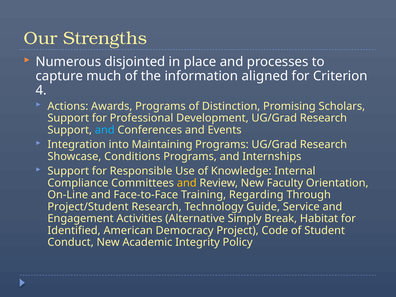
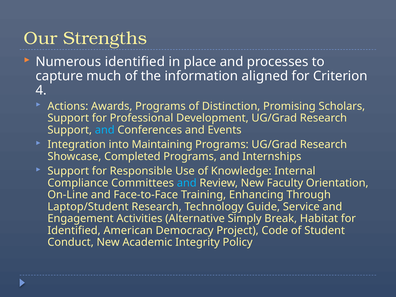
Numerous disjointed: disjointed -> identified
Conditions: Conditions -> Completed
and at (187, 183) colour: yellow -> light blue
Regarding: Regarding -> Enhancing
Project/Student: Project/Student -> Laptop/Student
